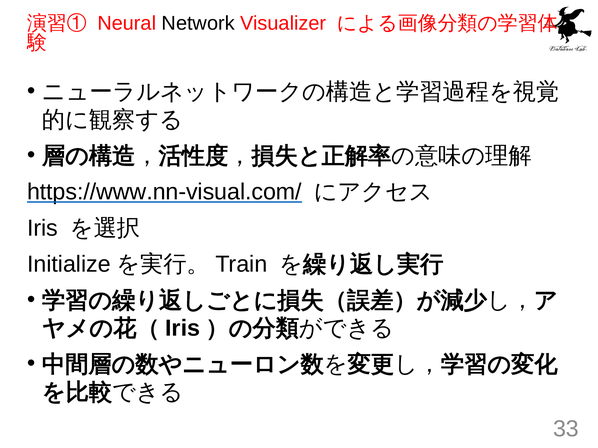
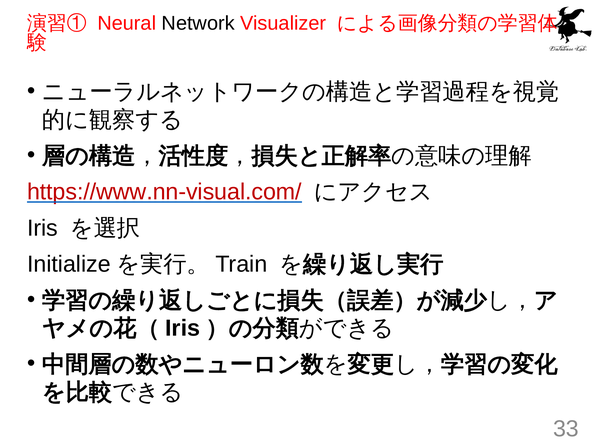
https://www.nn-visual.com/ colour: black -> red
